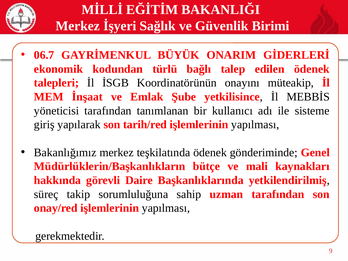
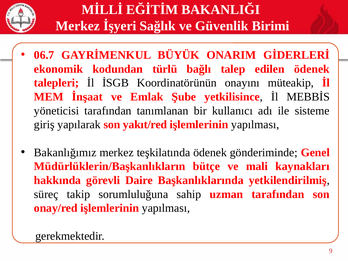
tarih/red: tarih/red -> yakıt/red
